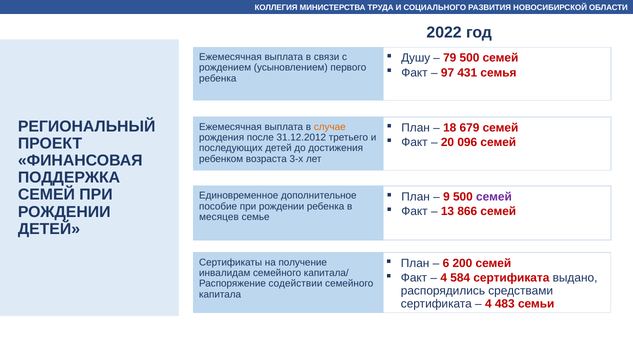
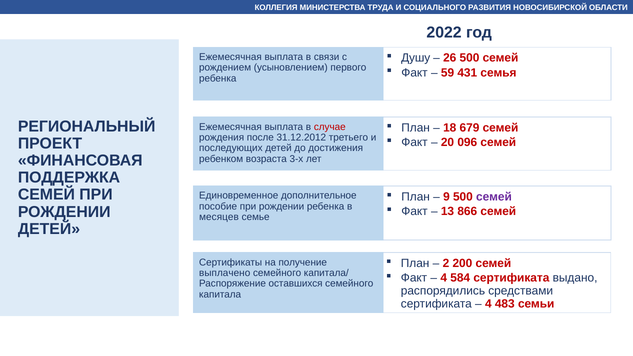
79: 79 -> 26
97: 97 -> 59
случае colour: orange -> red
6: 6 -> 2
инвалидам: инвалидам -> выплачено
содействии: содействии -> оставшихся
